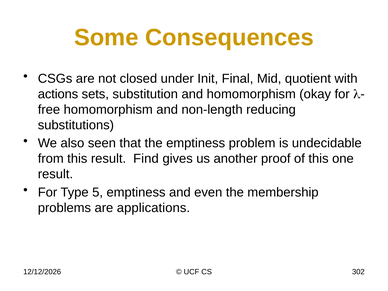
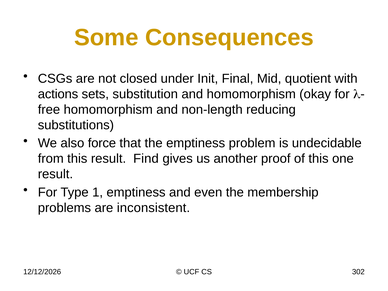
seen: seen -> force
5: 5 -> 1
applications: applications -> inconsistent
